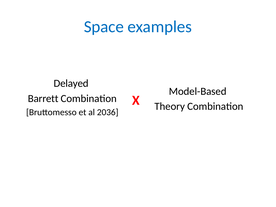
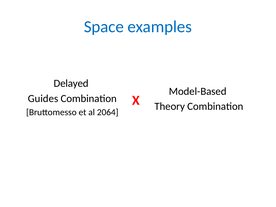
Barrett: Barrett -> Guides
2036: 2036 -> 2064
